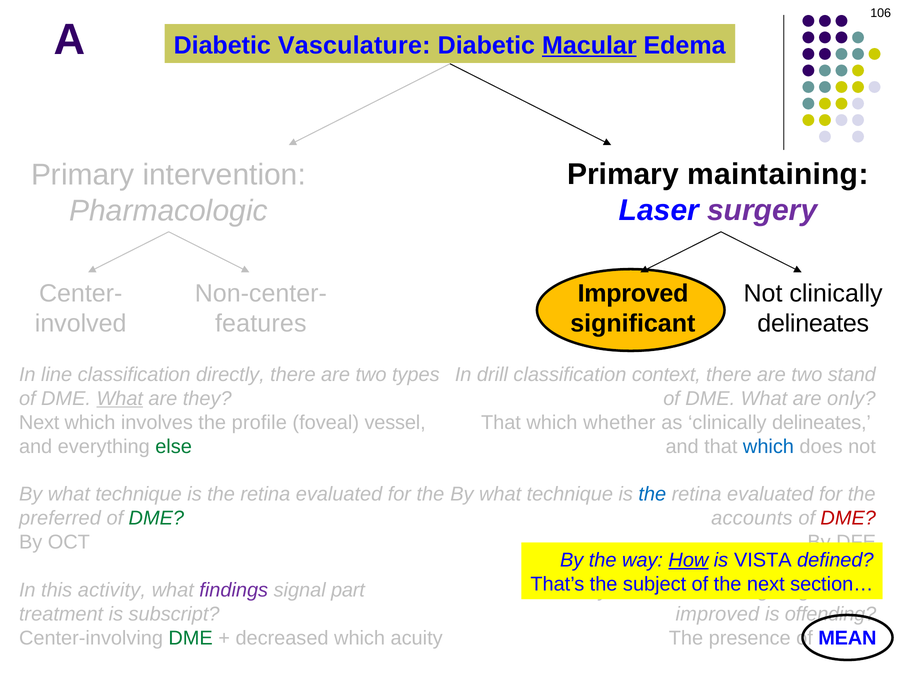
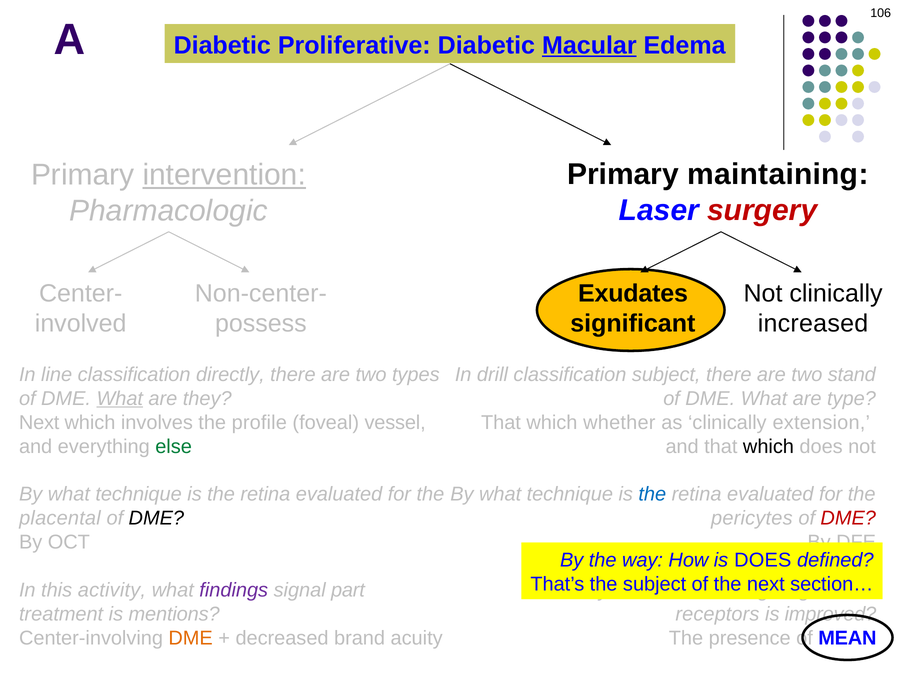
Vasculature: Vasculature -> Proliferative
intervention underline: none -> present
surgery colour: purple -> red
Improved at (633, 293): Improved -> Exudates
features: features -> possess
delineates at (813, 323): delineates -> increased
classification context: context -> subject
only: only -> type
as clinically delineates: delineates -> extension
which at (768, 446) colour: blue -> black
preferred: preferred -> placental
DME at (156, 518) colour: green -> black
accounts: accounts -> pericytes
How underline: present -> none
is VISTA: VISTA -> DOES
subscript: subscript -> mentions
improved at (717, 614): improved -> receptors
offending: offending -> improved
DME at (191, 638) colour: green -> orange
decreased which: which -> brand
